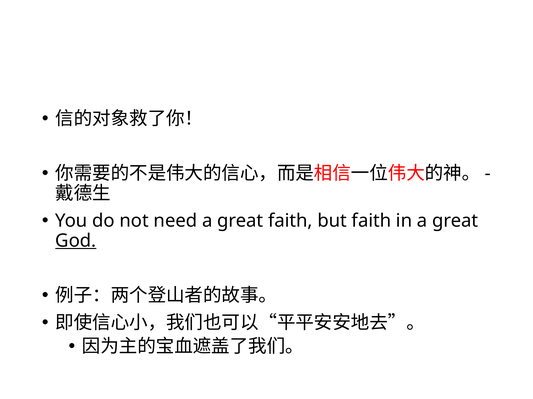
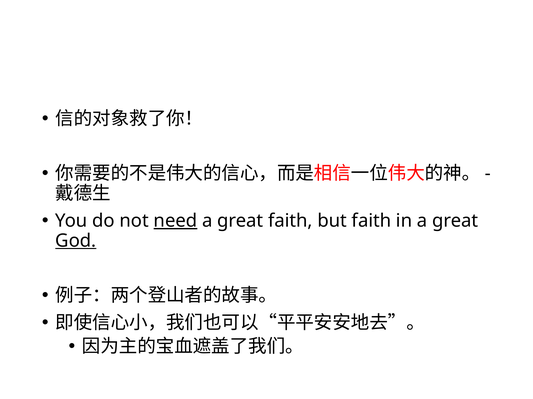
need underline: none -> present
